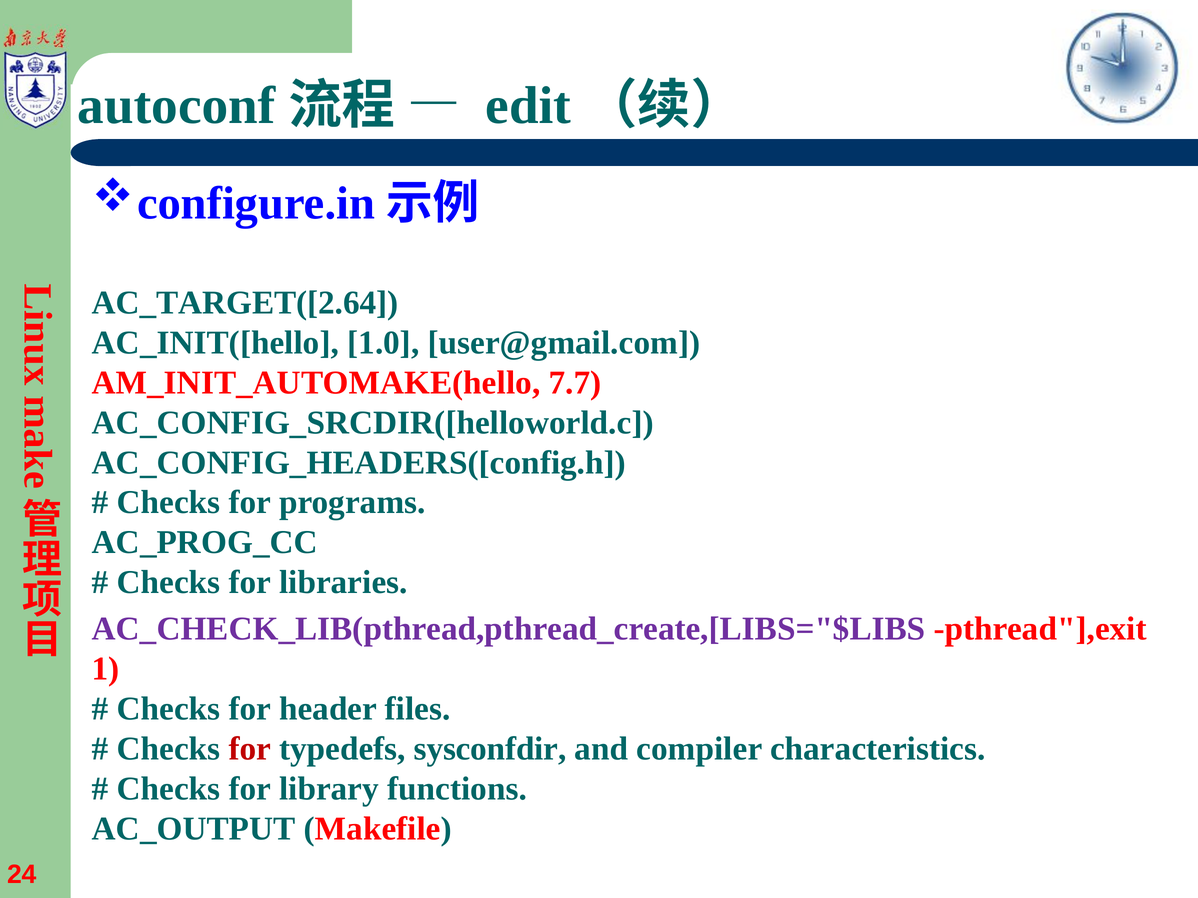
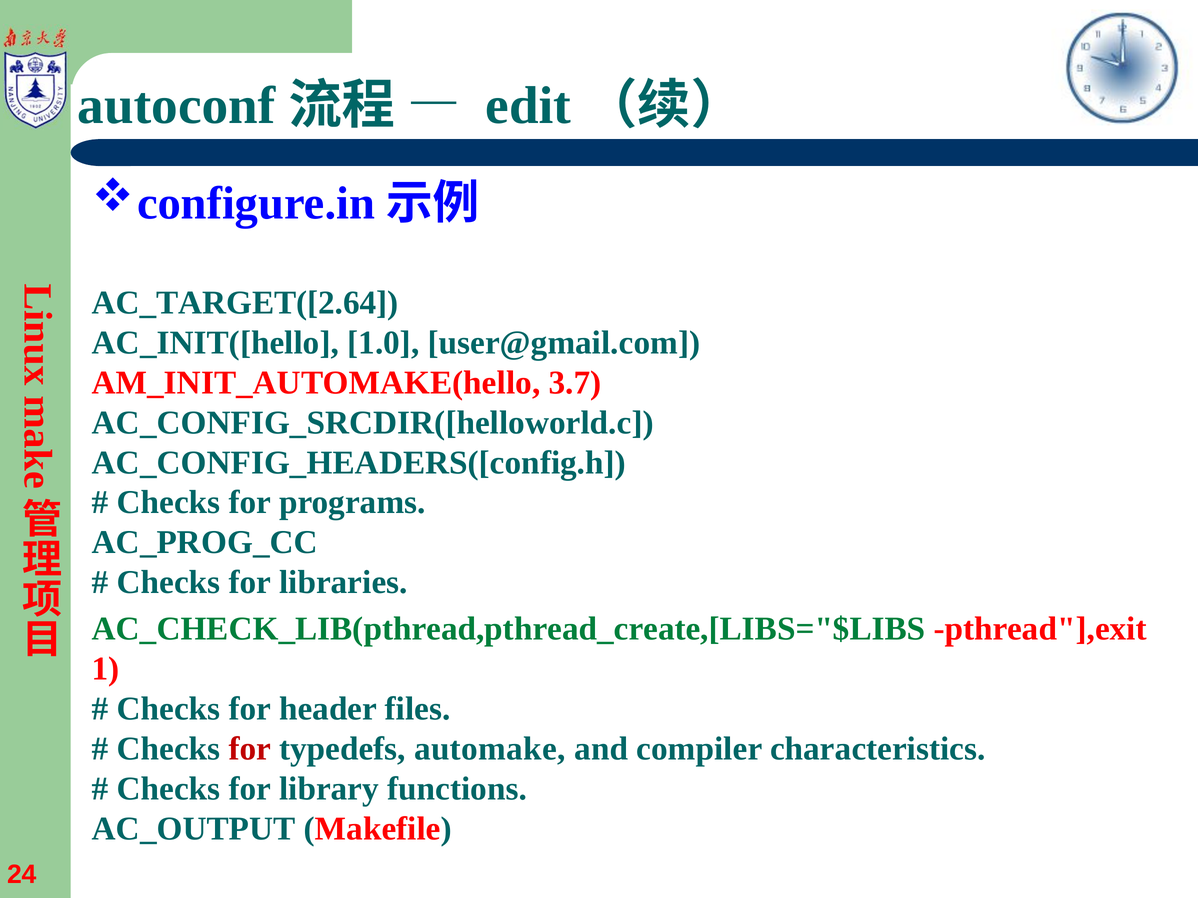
7.7: 7.7 -> 3.7
AC_CHECK_LIB(pthread,pthread_create,[LIBS="$LIBS colour: purple -> green
sysconfdir: sysconfdir -> automake
